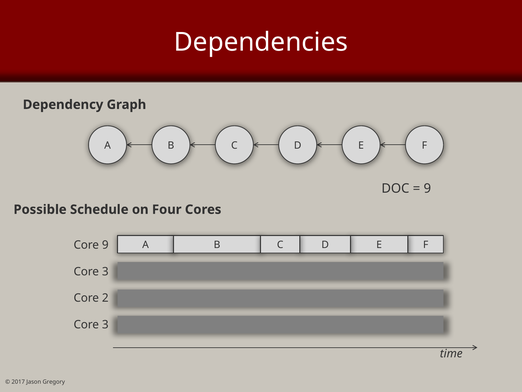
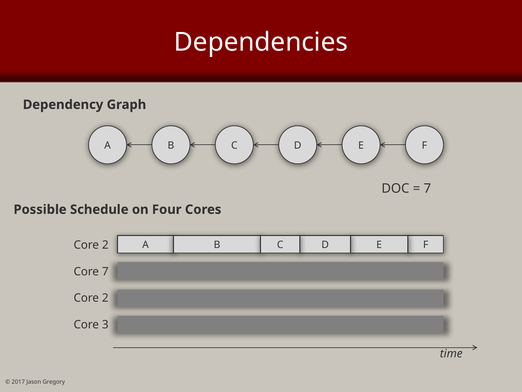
9 at (427, 188): 9 -> 7
9 at (105, 245): 9 -> 2
3 at (105, 271): 3 -> 7
